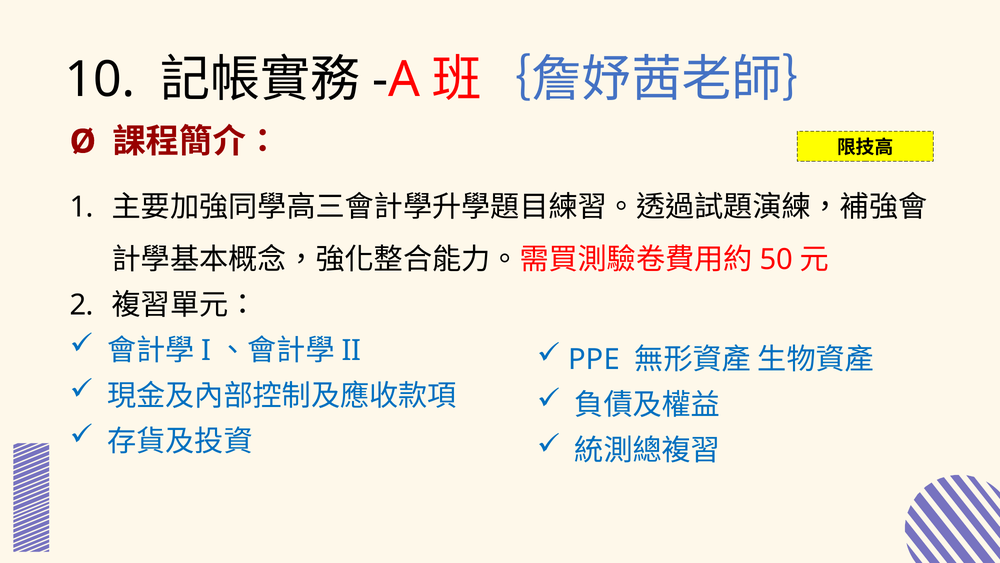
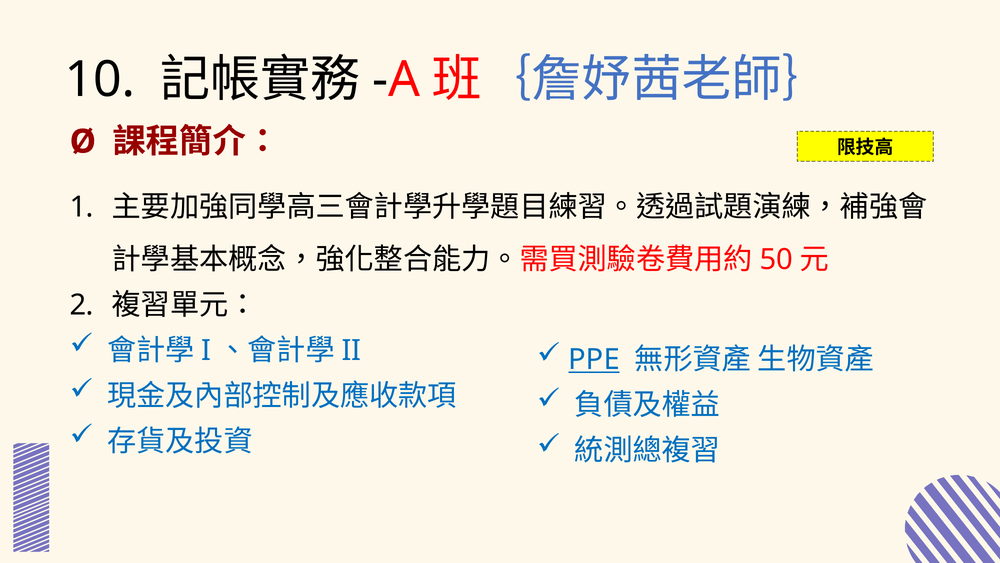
PPE underline: none -> present
